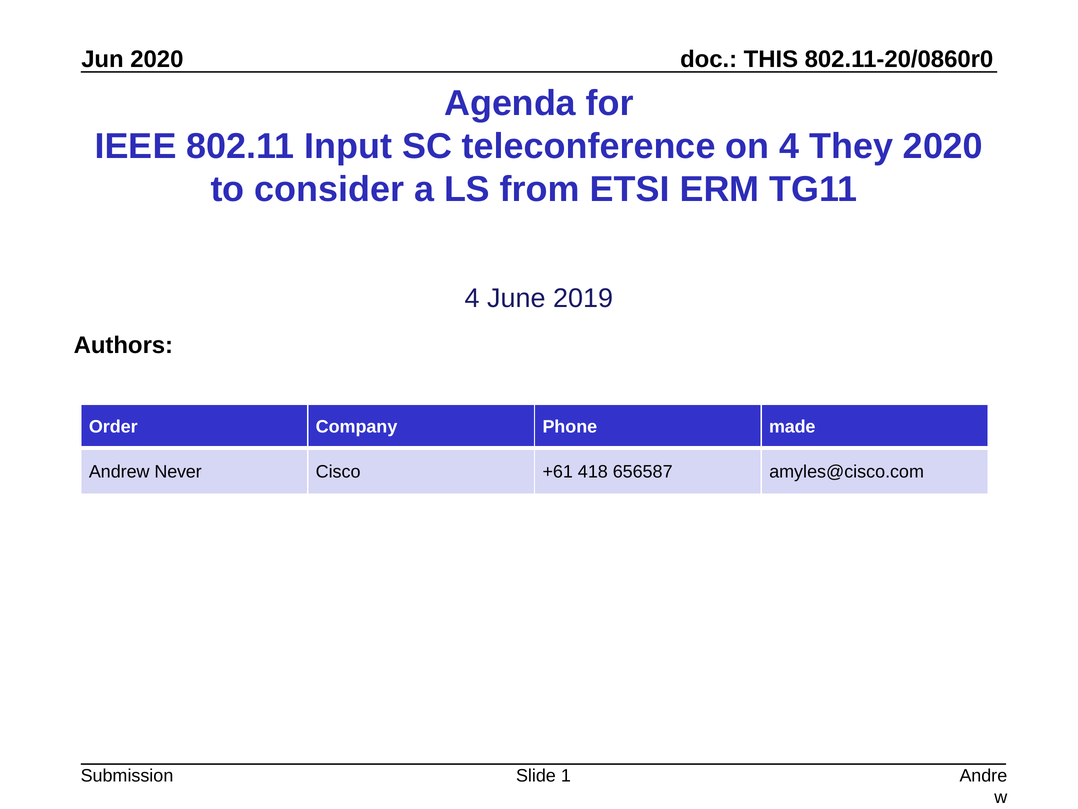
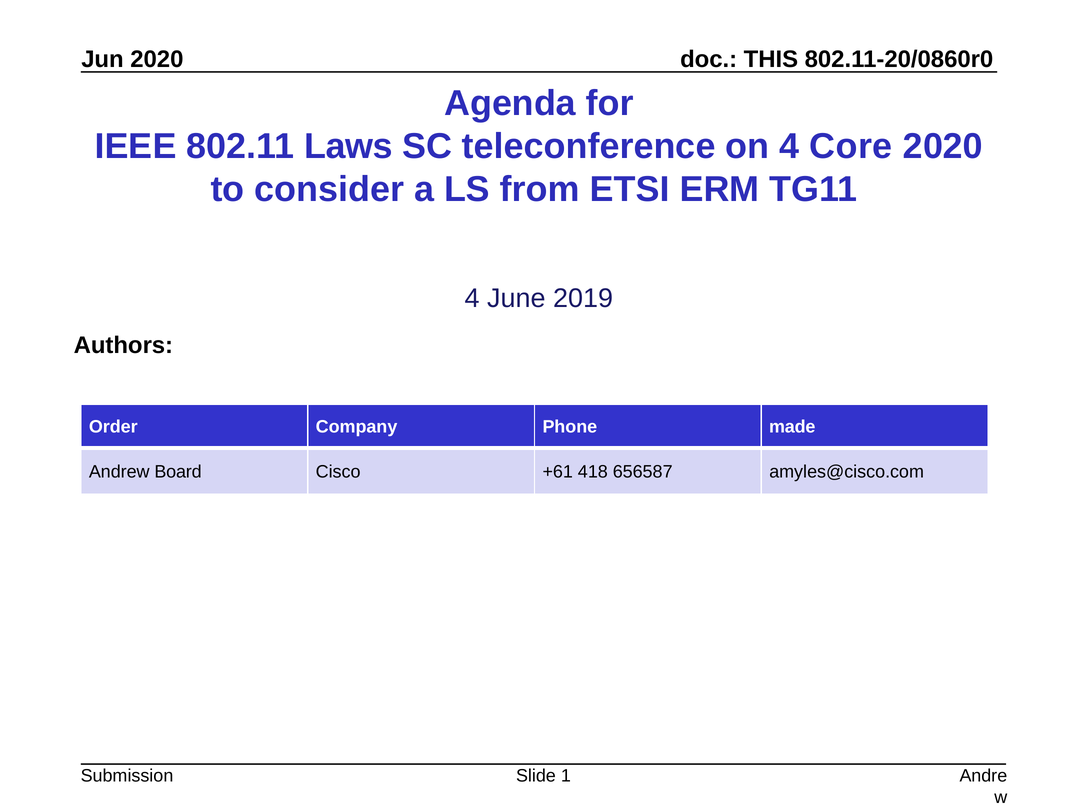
Input: Input -> Laws
They: They -> Core
Never: Never -> Board
